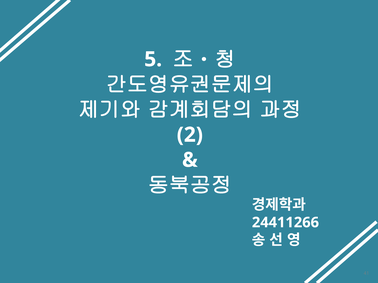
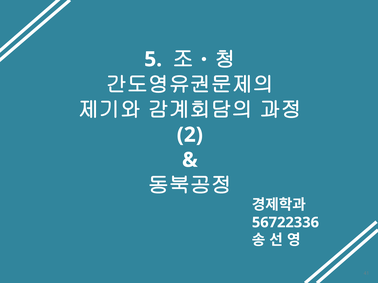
24411266: 24411266 -> 56722336
